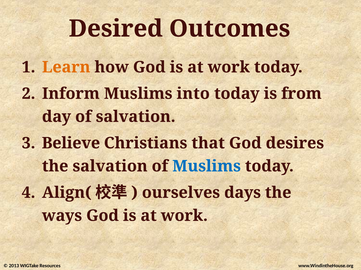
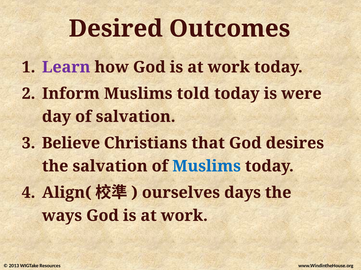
Learn colour: orange -> purple
into: into -> told
from: from -> were
